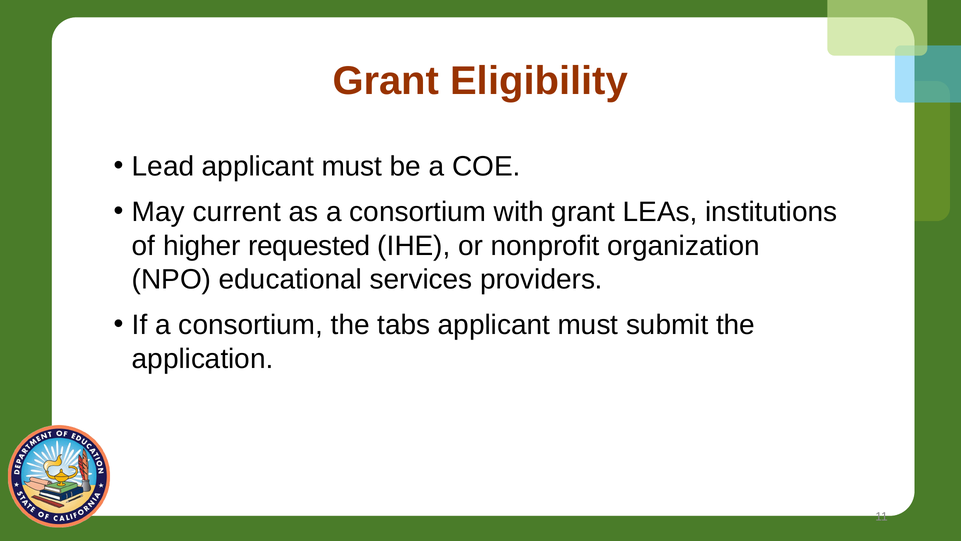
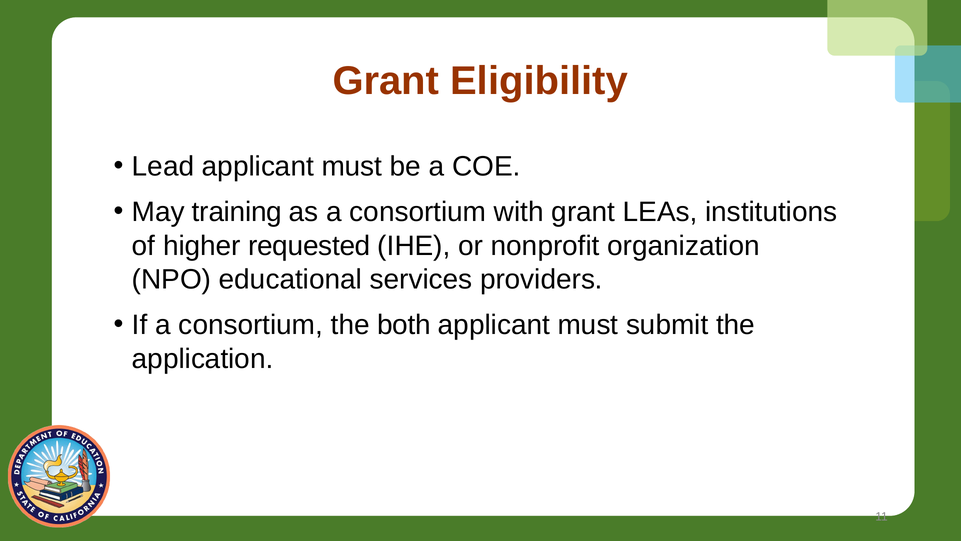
current: current -> training
tabs: tabs -> both
